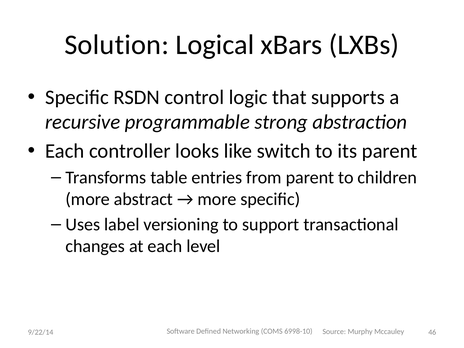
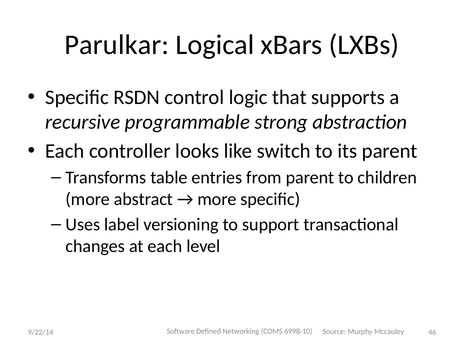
Solution: Solution -> Parulkar
